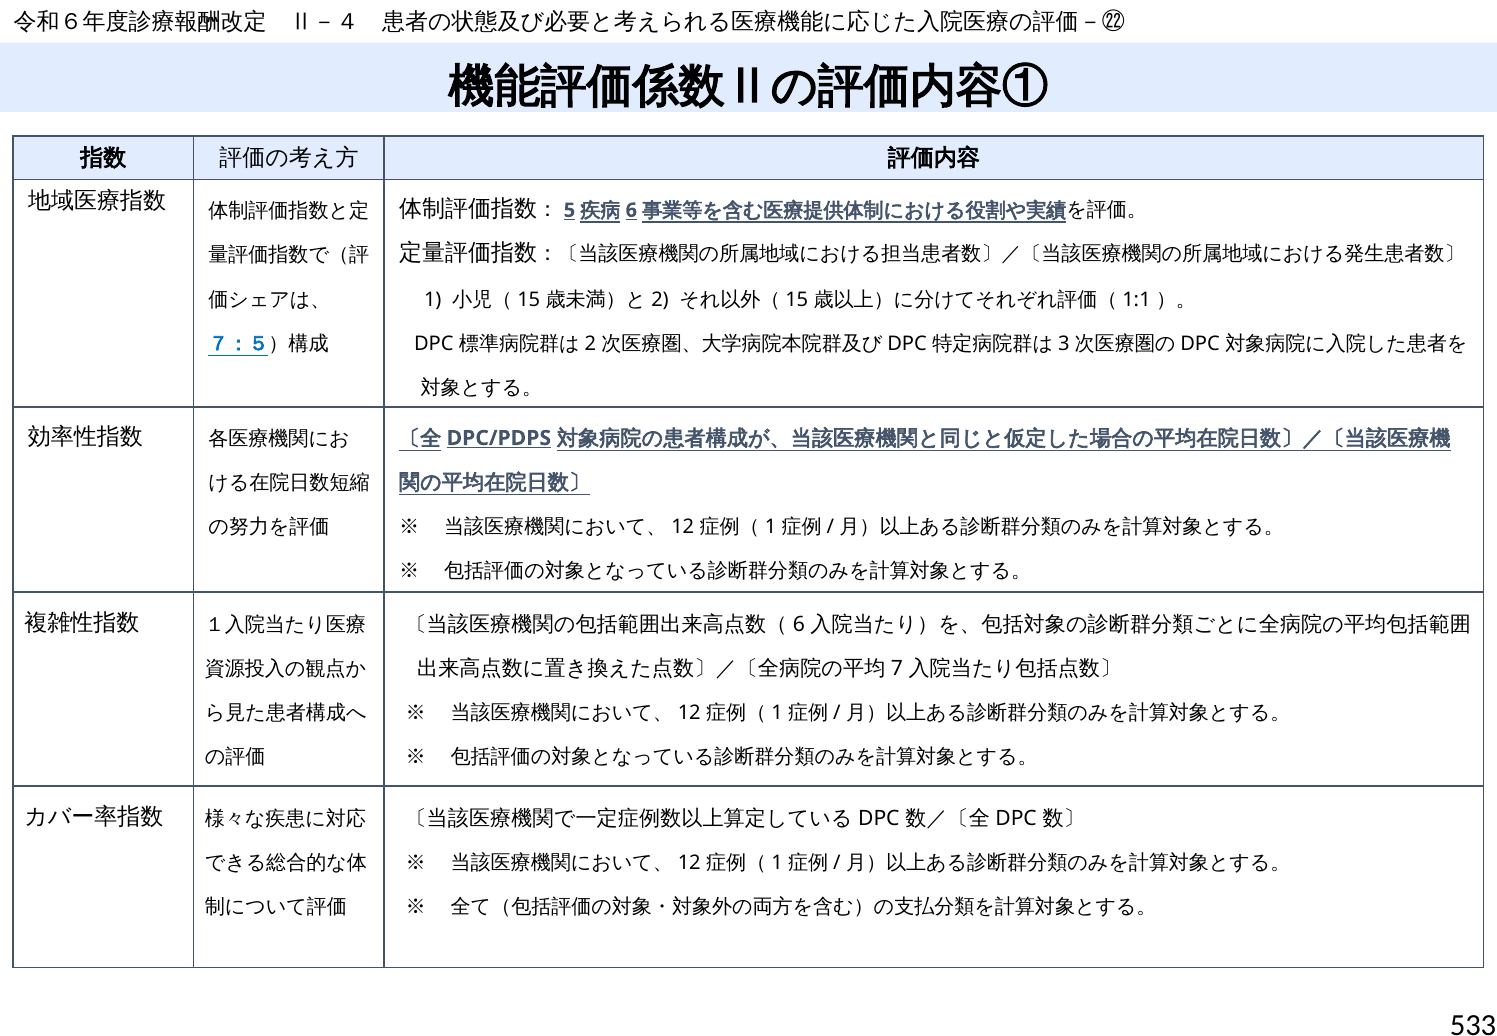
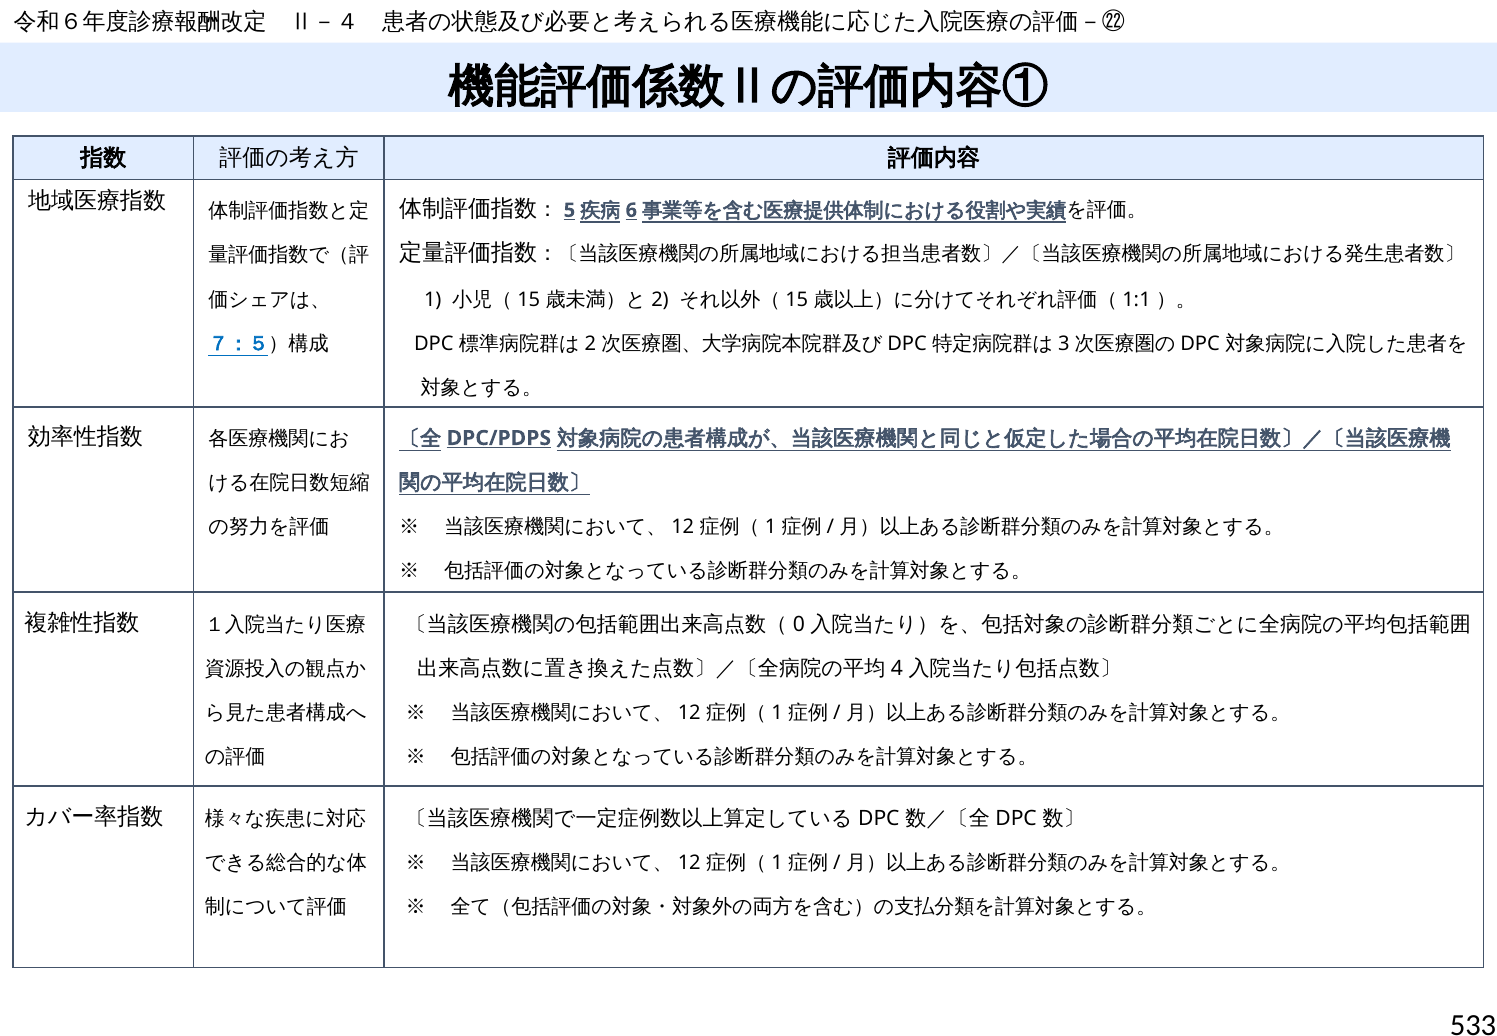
6 at (799, 624): 6 -> 0
7: 7 -> 4
